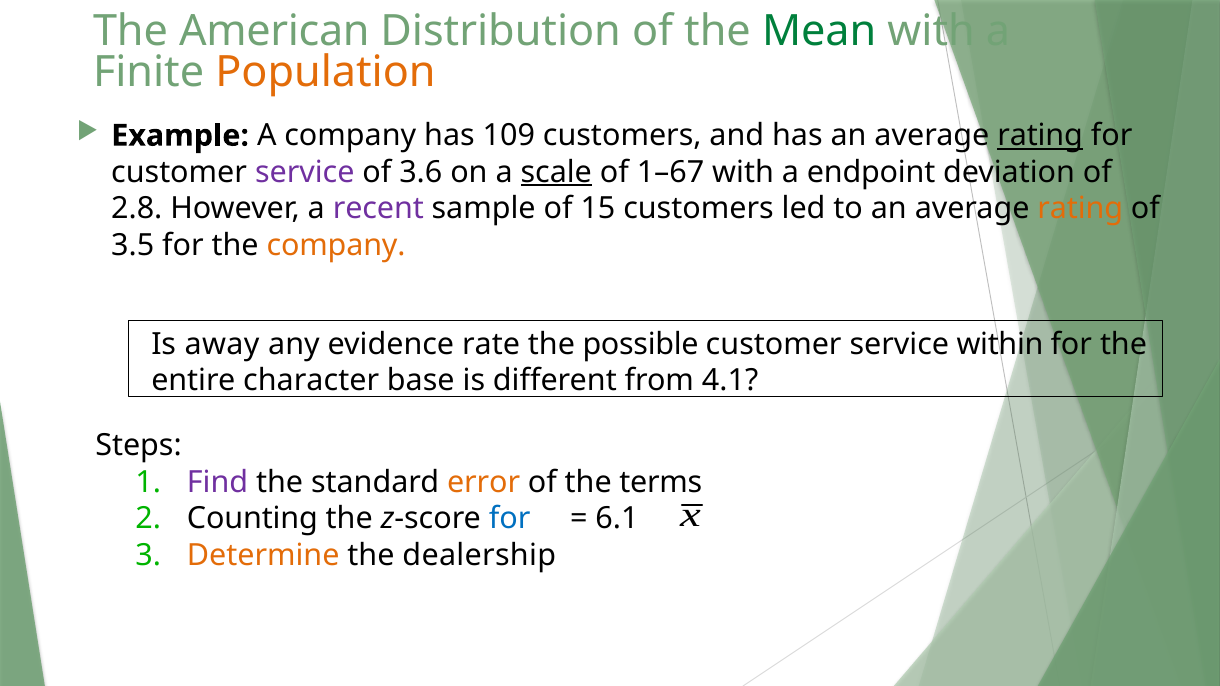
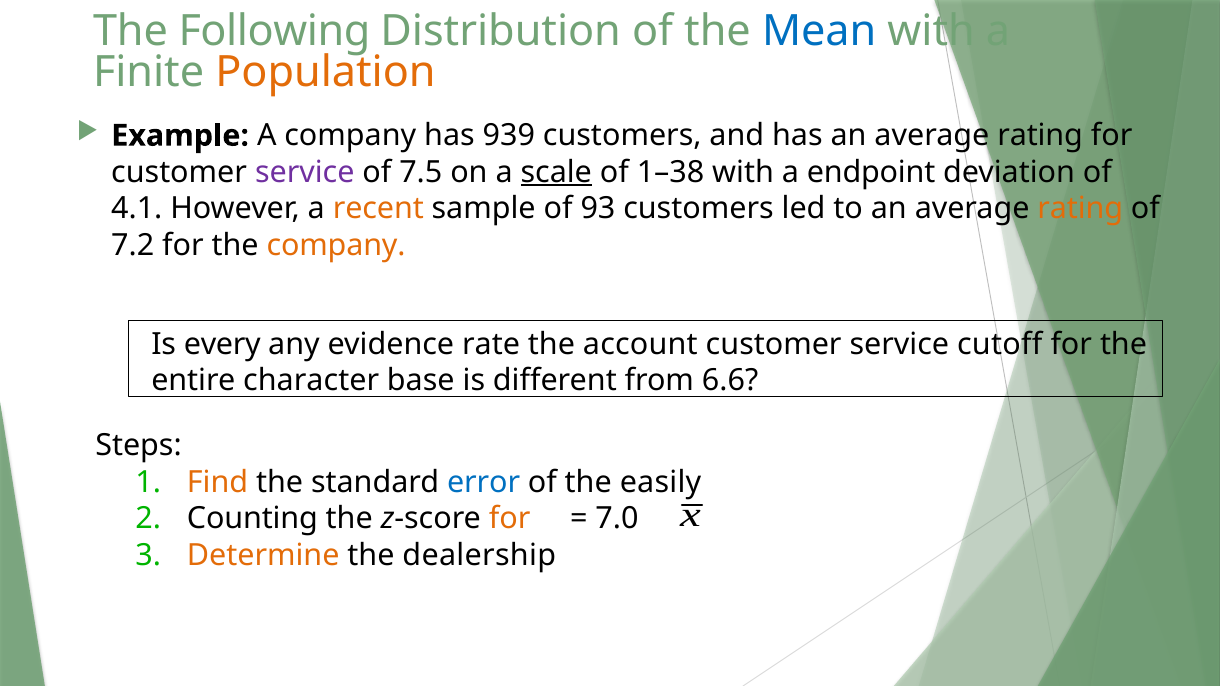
American: American -> Following
Mean colour: green -> blue
109: 109 -> 939
rating at (1040, 136) underline: present -> none
3.6: 3.6 -> 7.5
1–67: 1–67 -> 1–38
2.8: 2.8 -> 4.1
recent colour: purple -> orange
15: 15 -> 93
3.5: 3.5 -> 7.2
away: away -> every
possible: possible -> account
within: within -> cutoff
4.1: 4.1 -> 6.6
Find colour: purple -> orange
error colour: orange -> blue
terms: terms -> easily
for at (510, 519) colour: blue -> orange
6.1: 6.1 -> 7.0
